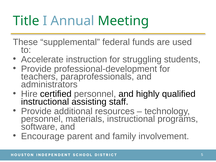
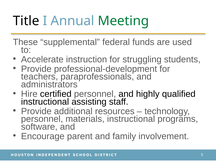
Title colour: green -> black
